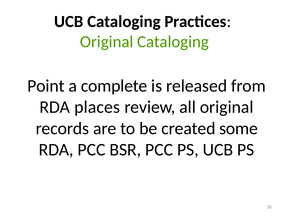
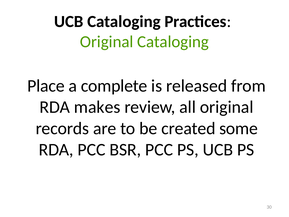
Point: Point -> Place
places: places -> makes
